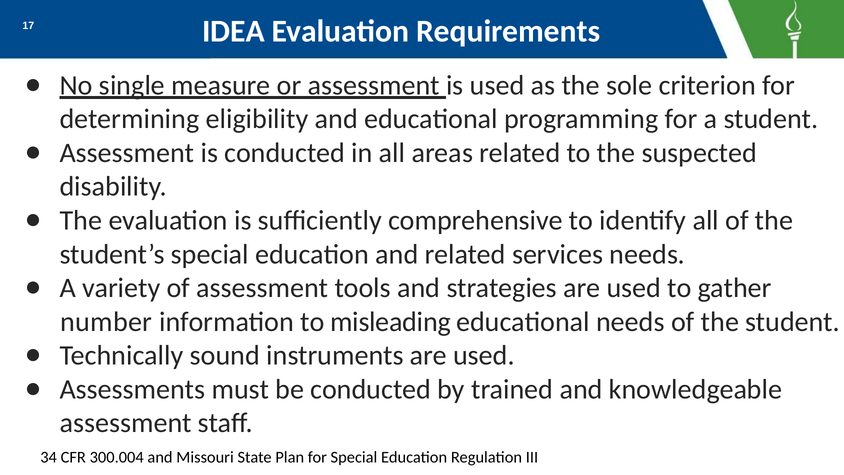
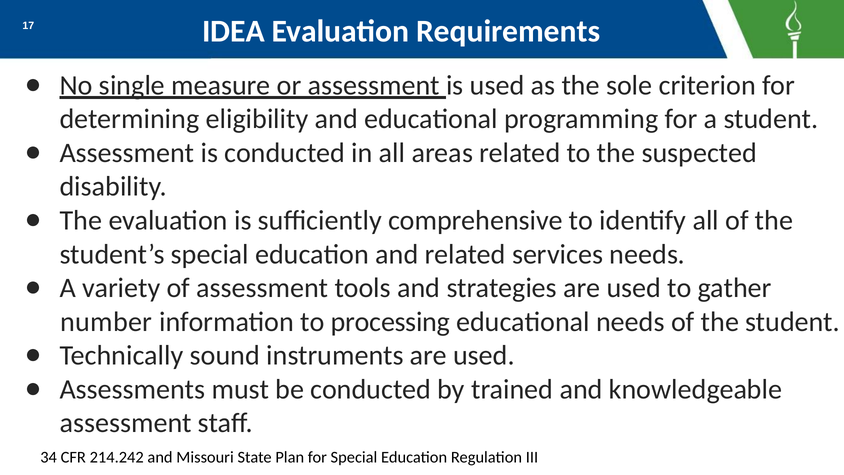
misleading: misleading -> processing
300.004: 300.004 -> 214.242
